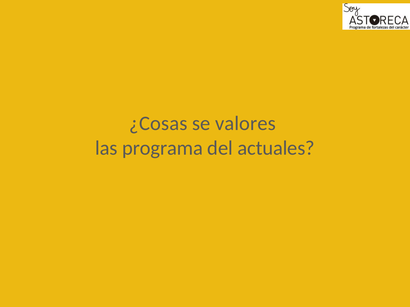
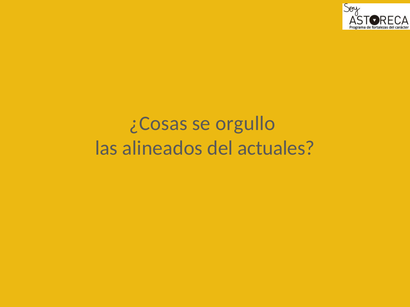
valores: valores -> orgullo
programa: programa -> alineados
